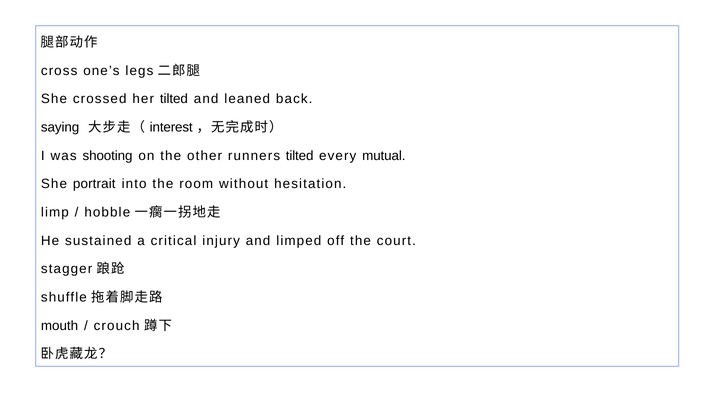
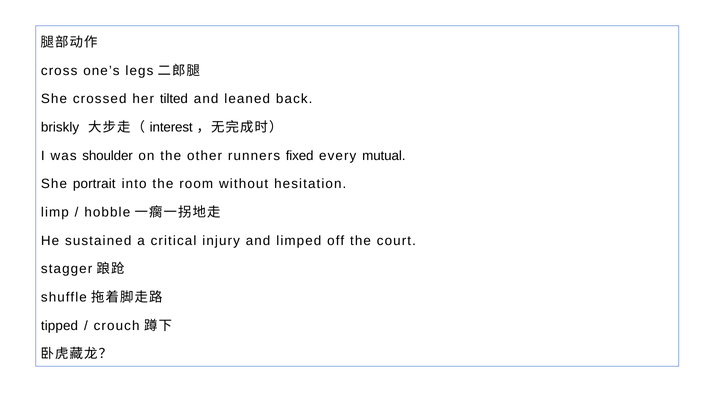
saying: saying -> briskly
shooting: shooting -> shoulder
runners tilted: tilted -> fixed
mouth: mouth -> tipped
